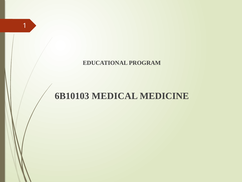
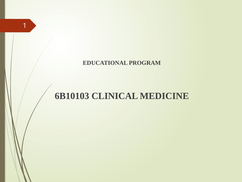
MEDICAL: MEDICAL -> CLINICAL
